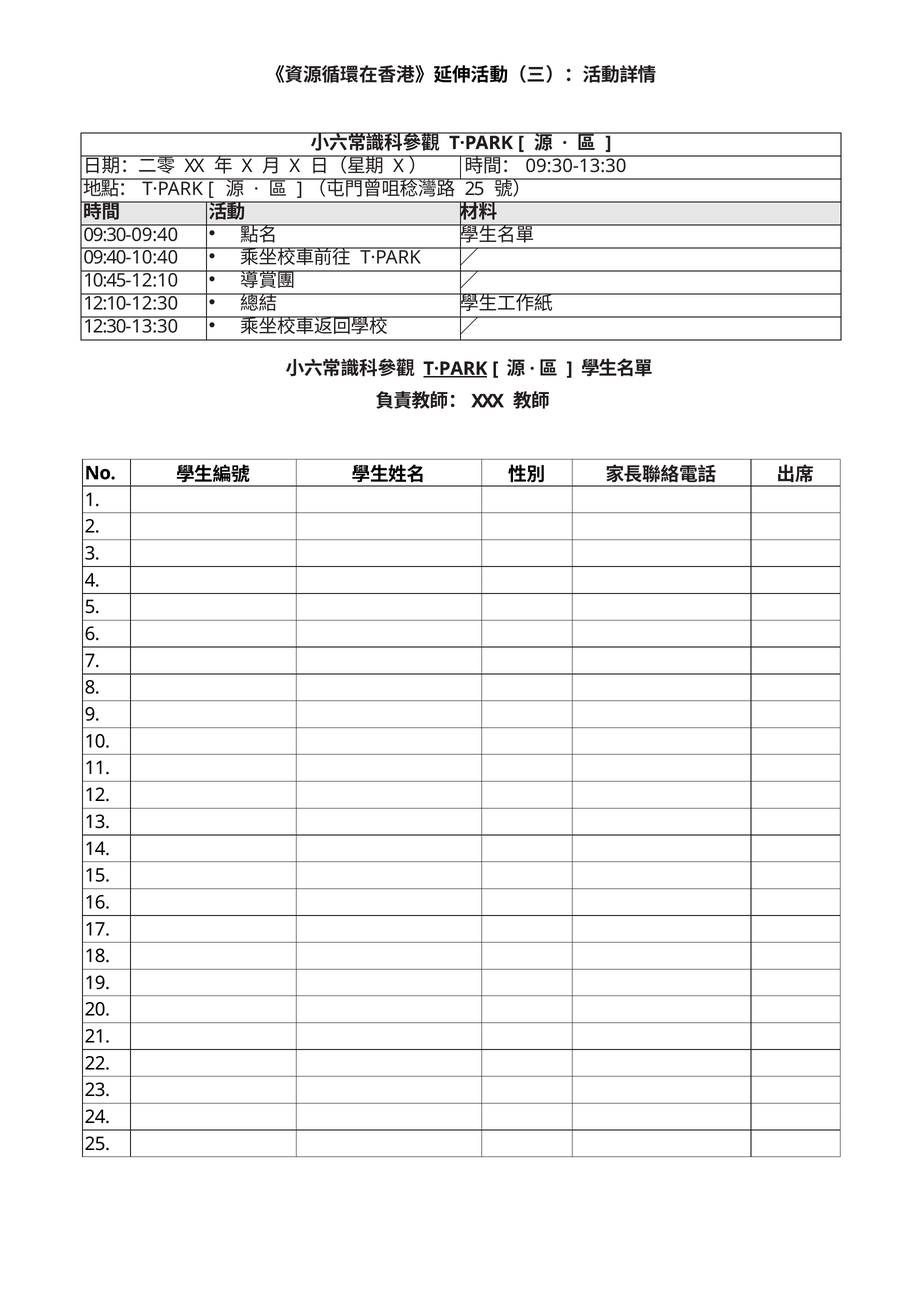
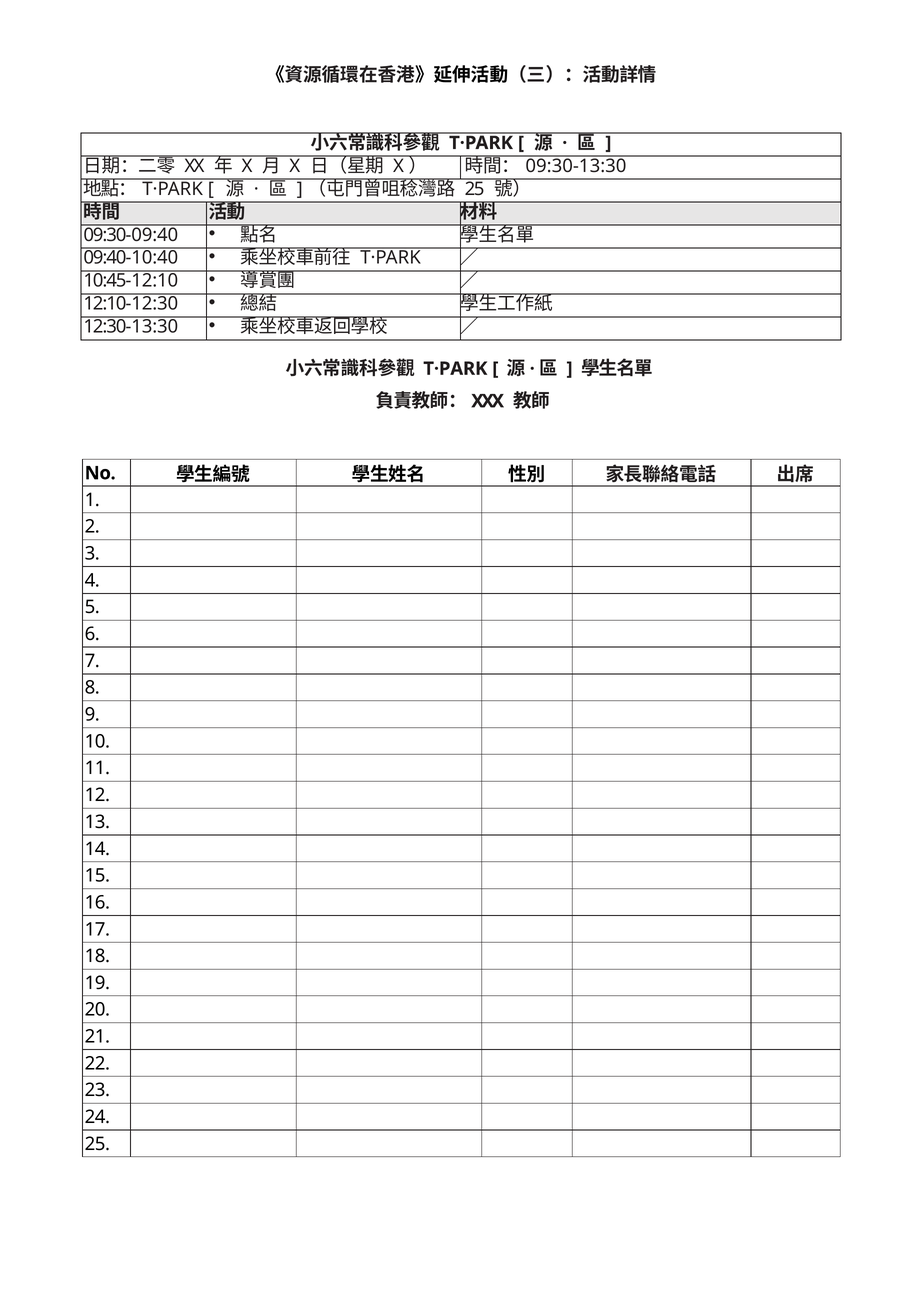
T·PARK at (455, 369) underline: present -> none
